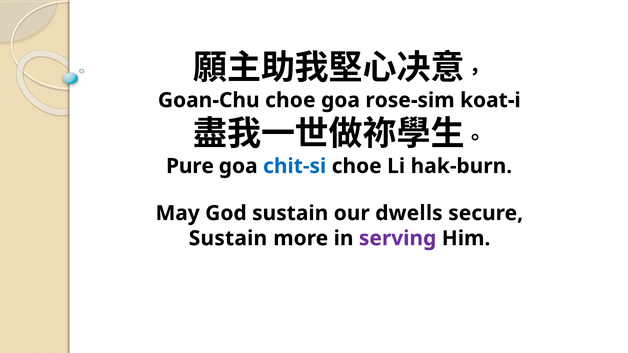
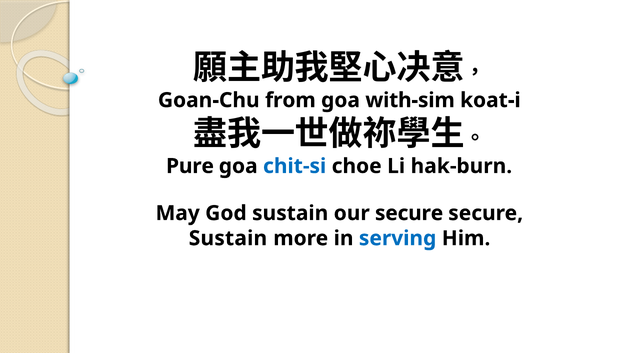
Goan-Chu choe: choe -> from
rose-sim: rose-sim -> with-sim
our dwells: dwells -> secure
serving colour: purple -> blue
